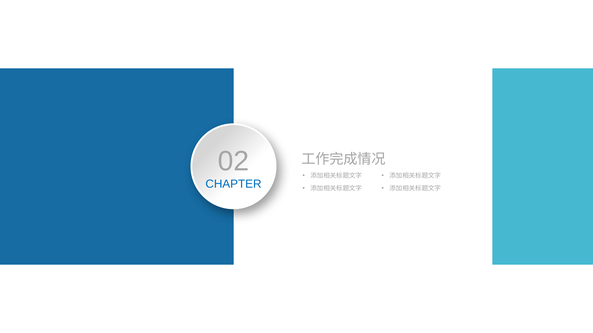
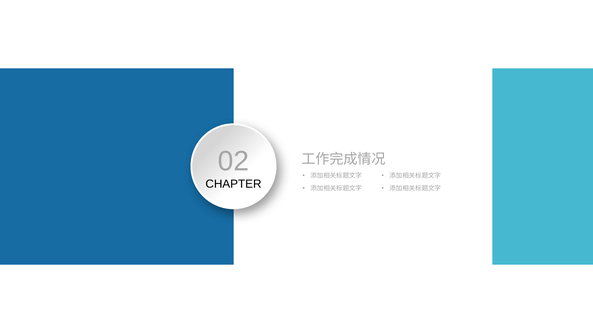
CHAPTER colour: blue -> black
